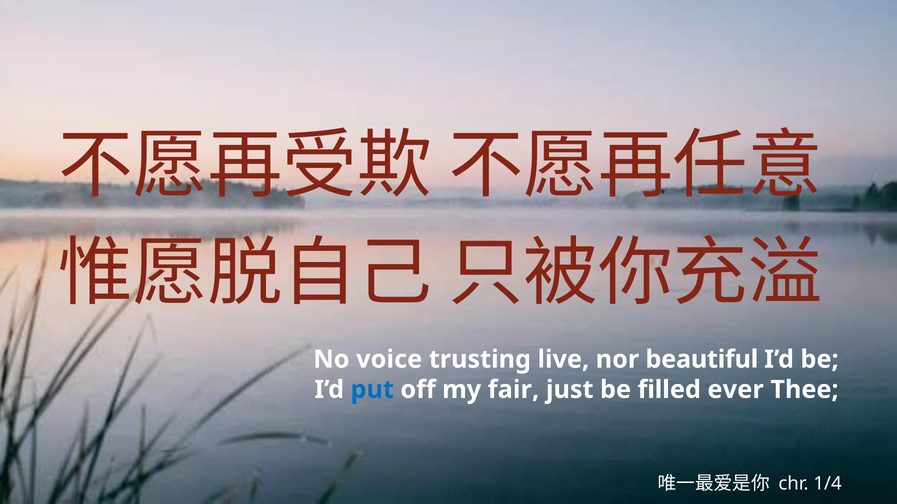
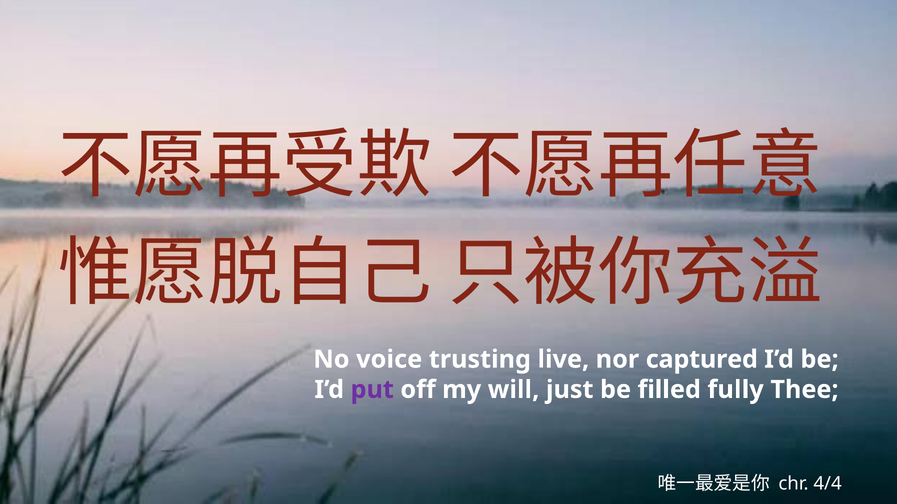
beautiful: beautiful -> captured
put colour: blue -> purple
fair: fair -> will
ever: ever -> fully
1/4: 1/4 -> 4/4
